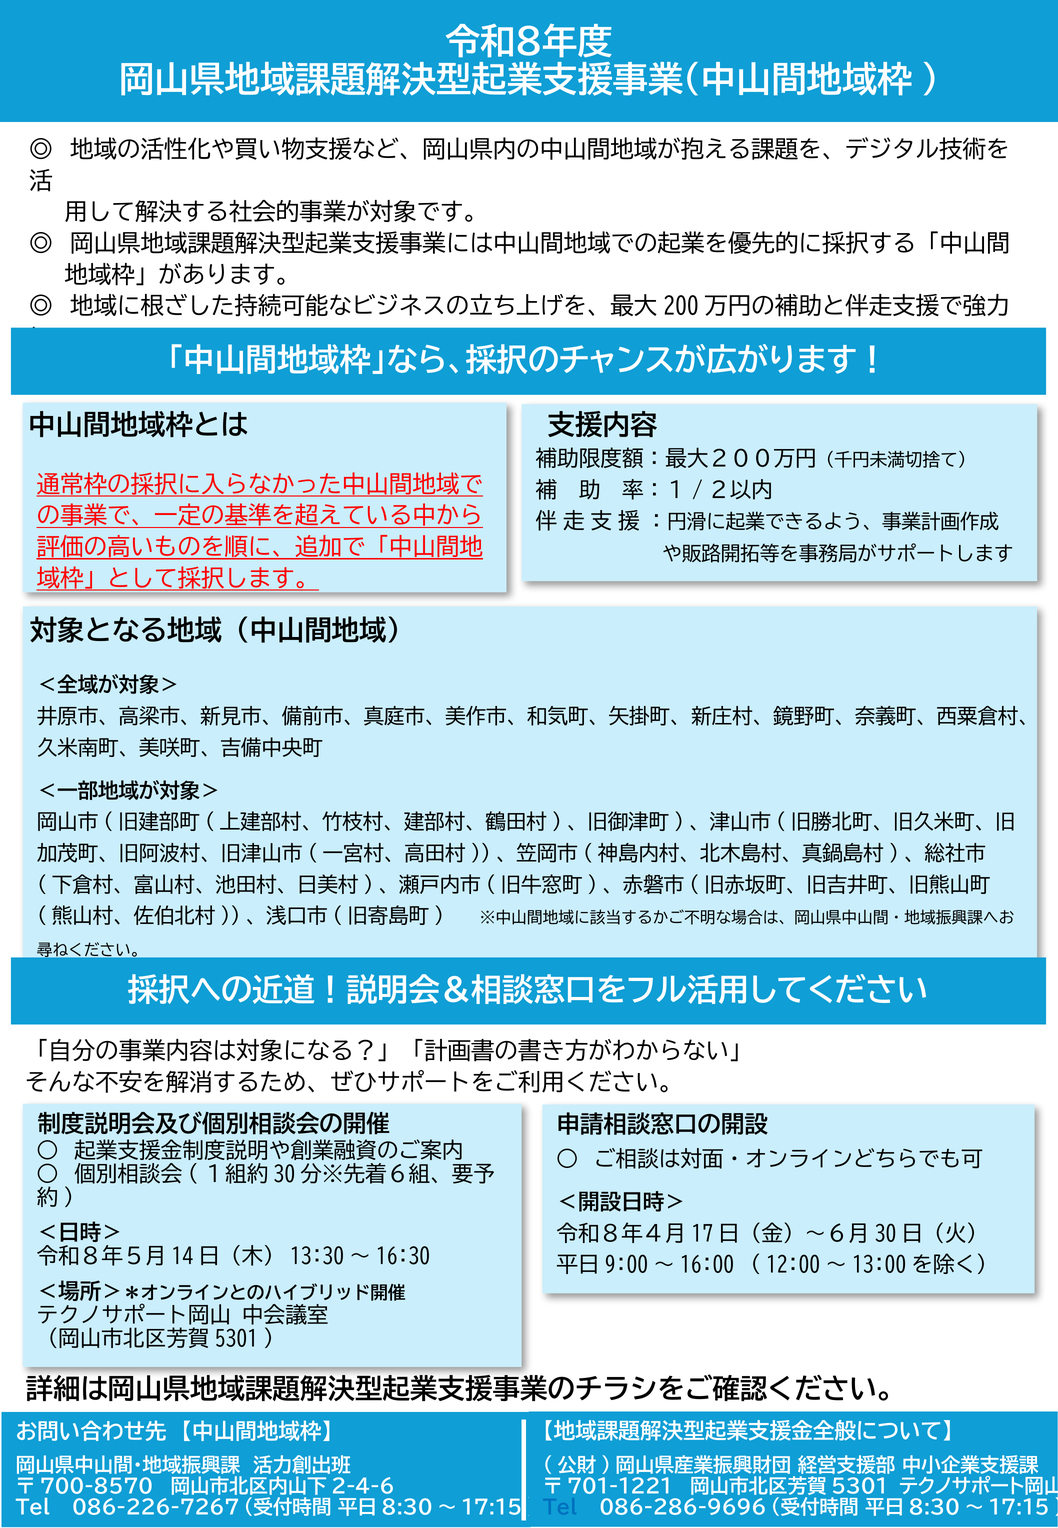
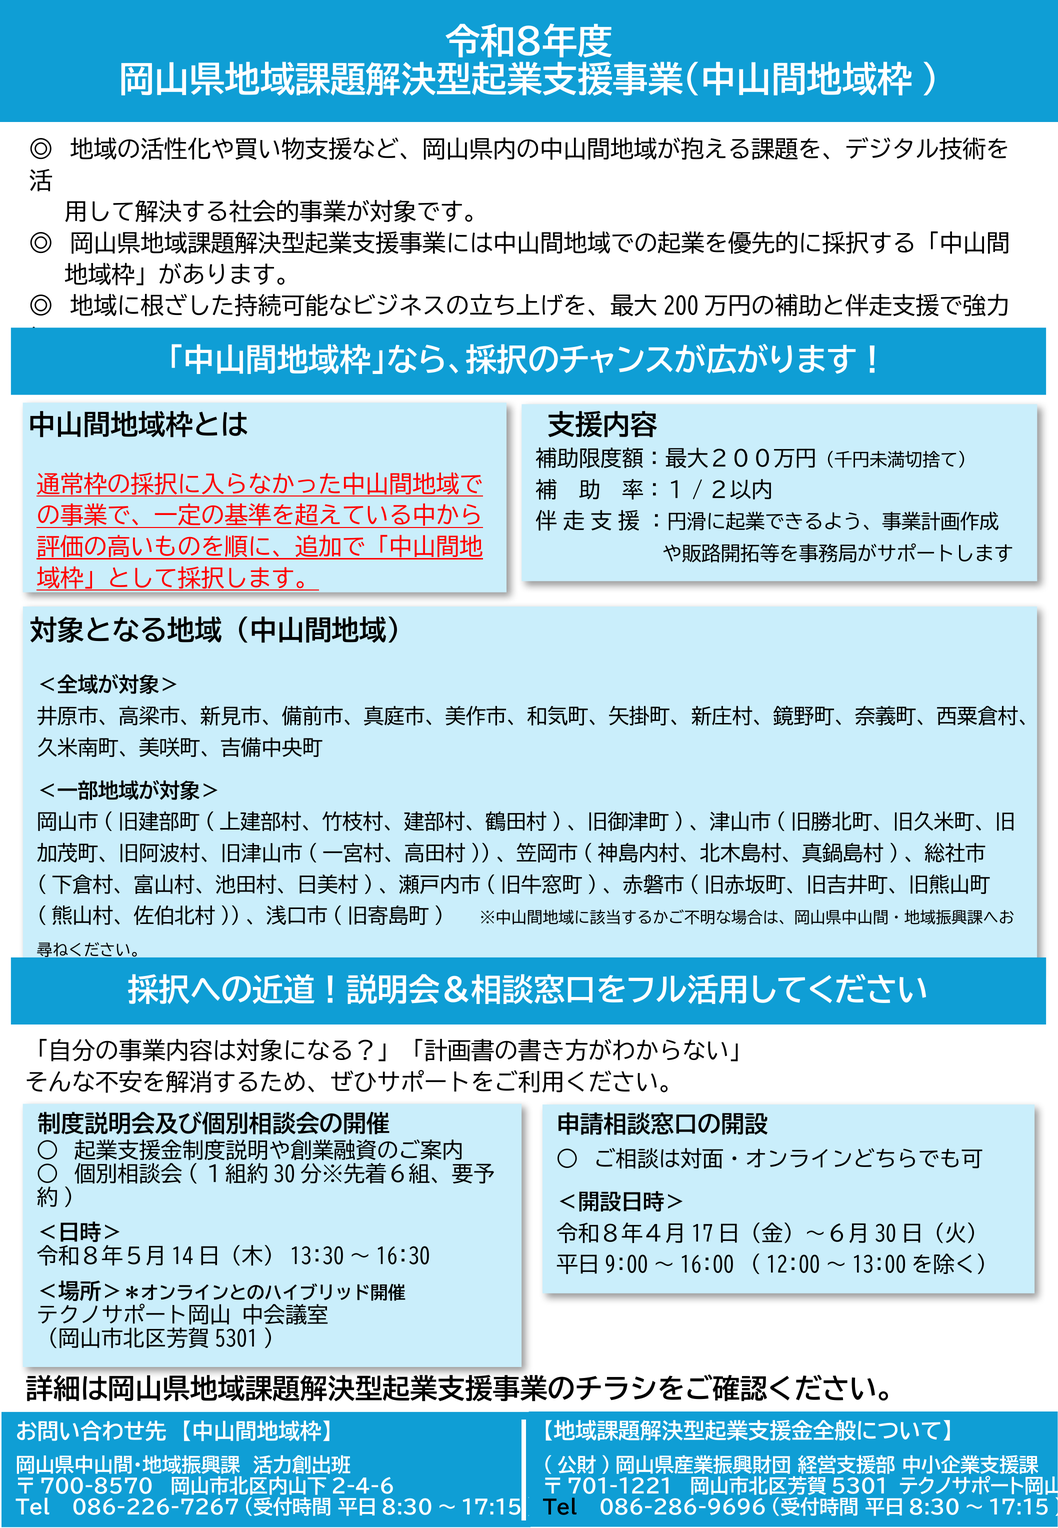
Tel at (560, 1508) colour: blue -> black
